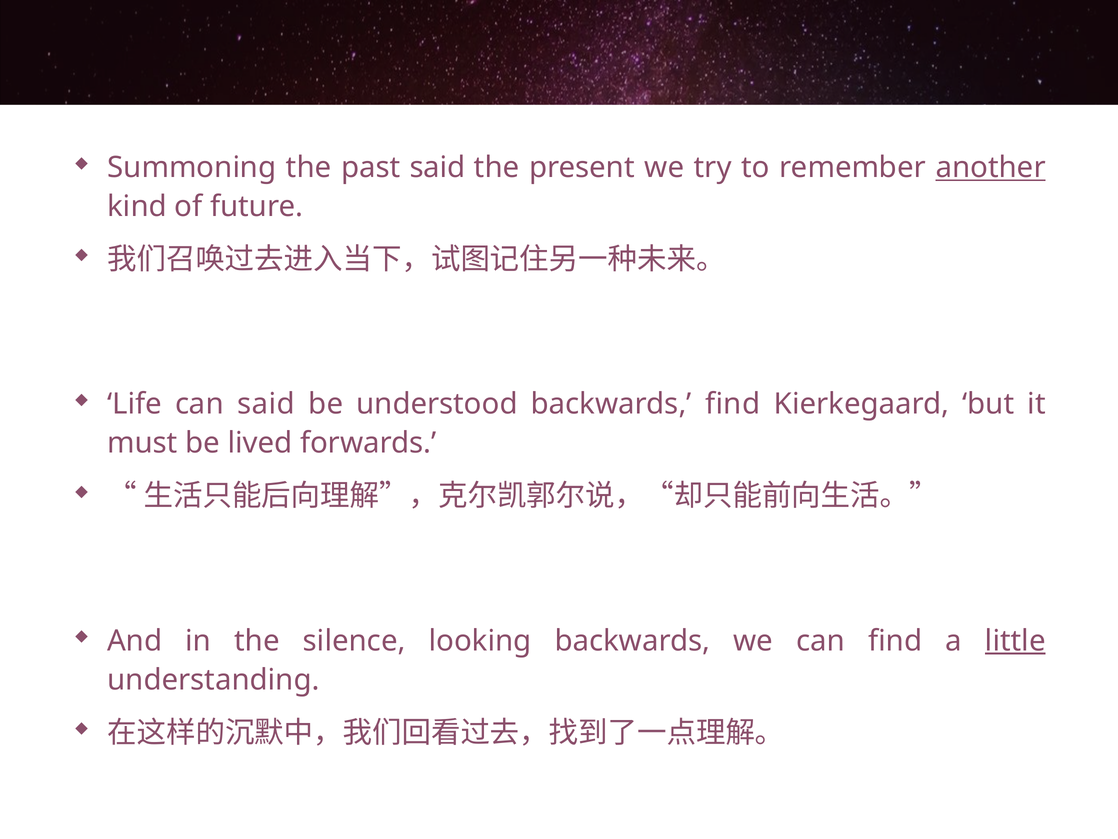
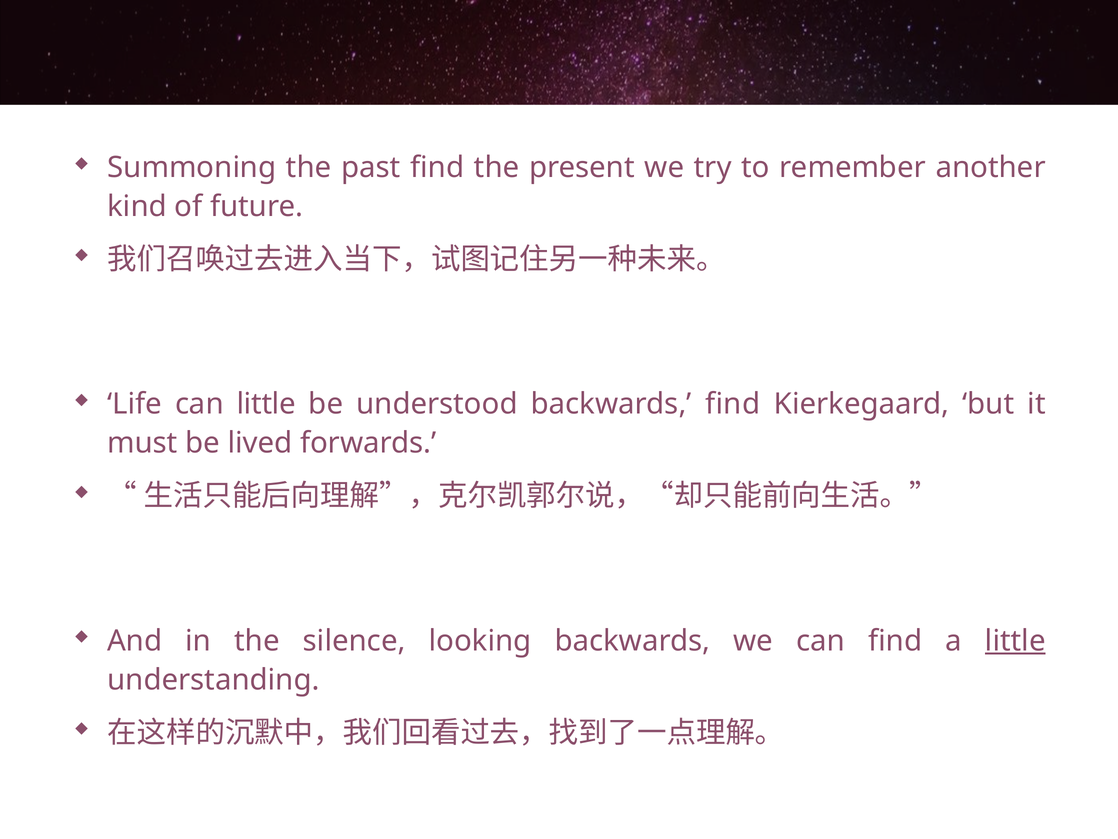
past said: said -> find
another underline: present -> none
can said: said -> little
